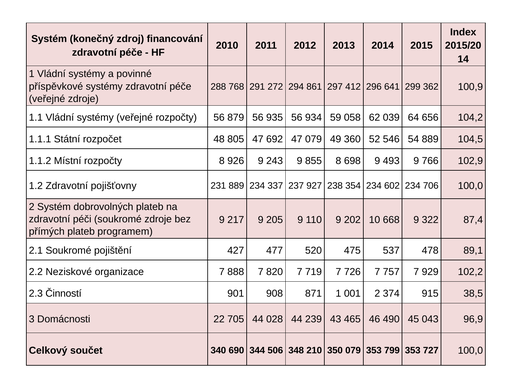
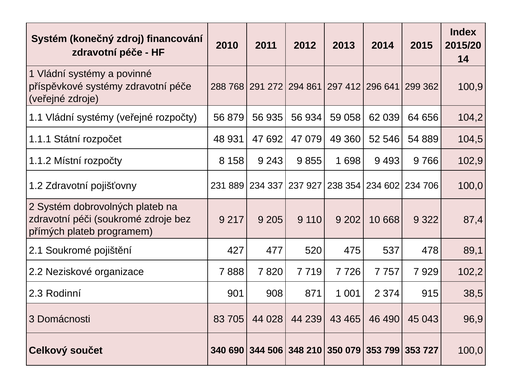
805: 805 -> 931
926: 926 -> 158
855 8: 8 -> 1
Činností: Činností -> Rodinní
22: 22 -> 83
